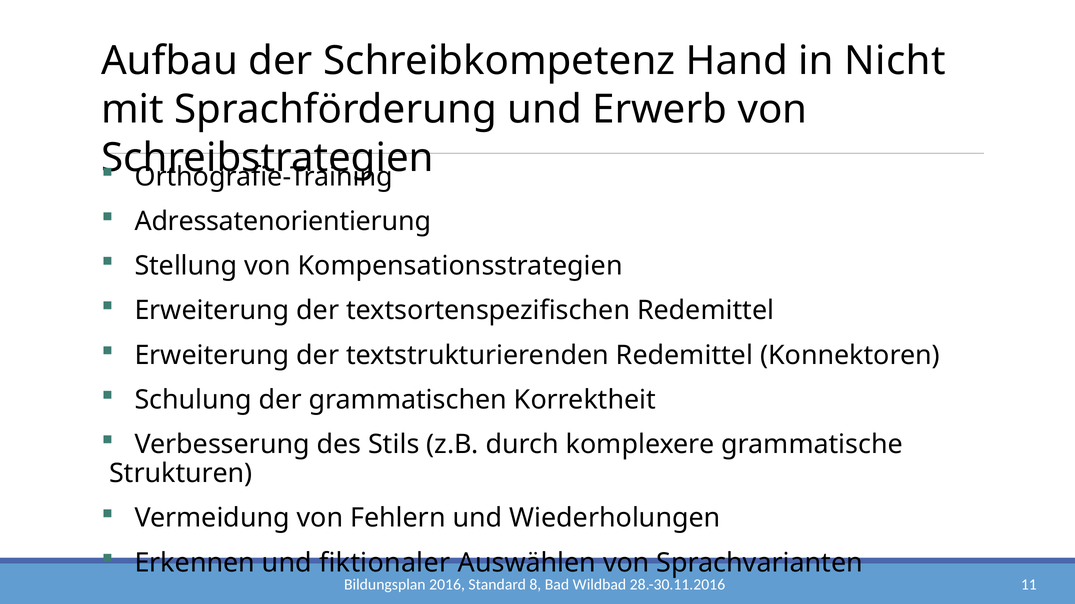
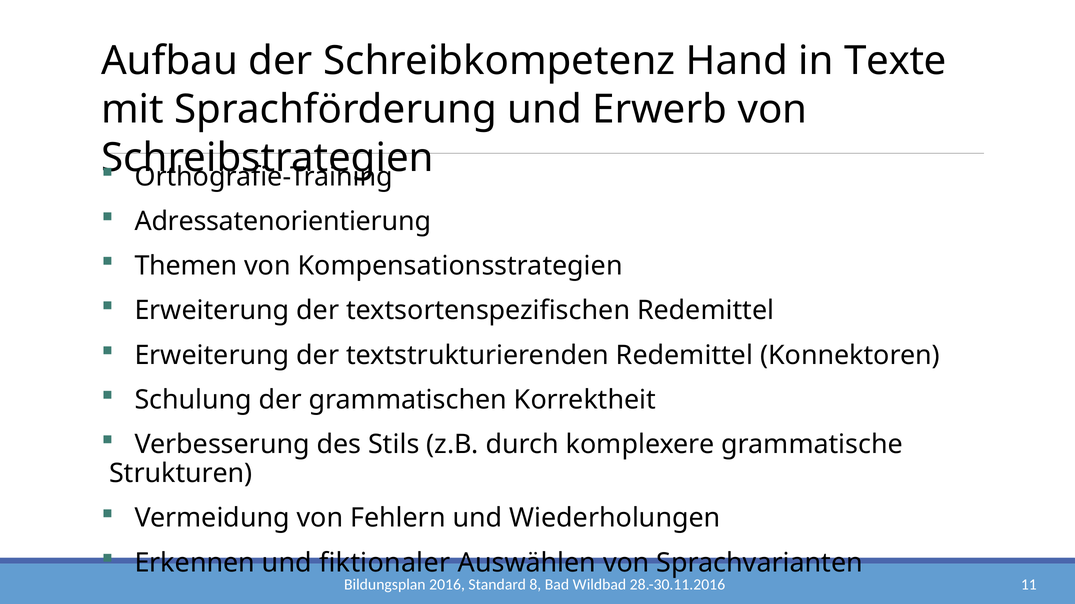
Nicht: Nicht -> Texte
Stellung: Stellung -> Themen
